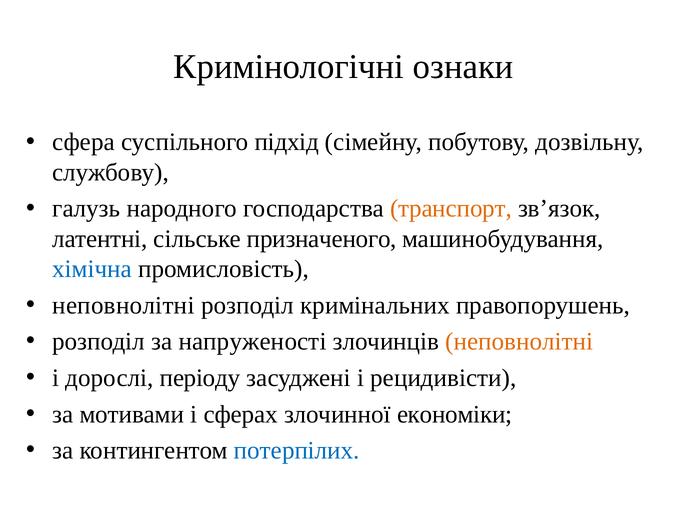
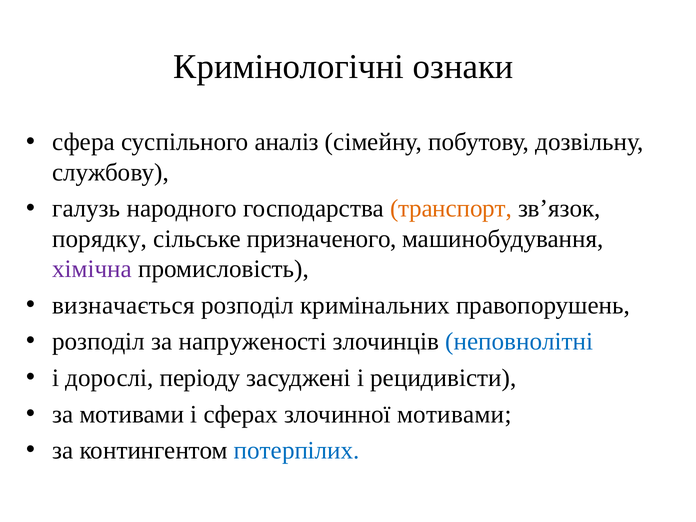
підхід: підхід -> аналіз
латентні: латентні -> порядку
хімічна colour: blue -> purple
неповнолітні at (123, 305): неповнолітні -> визначається
неповнолітні at (519, 342) colour: orange -> blue
злочинної економіки: економіки -> мотивами
